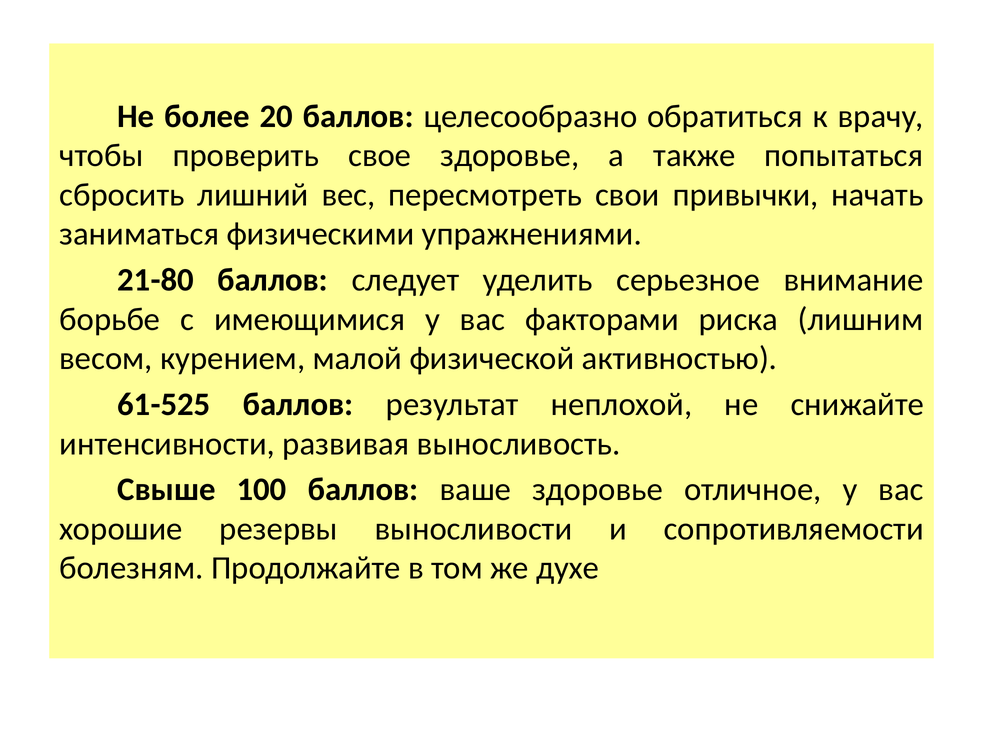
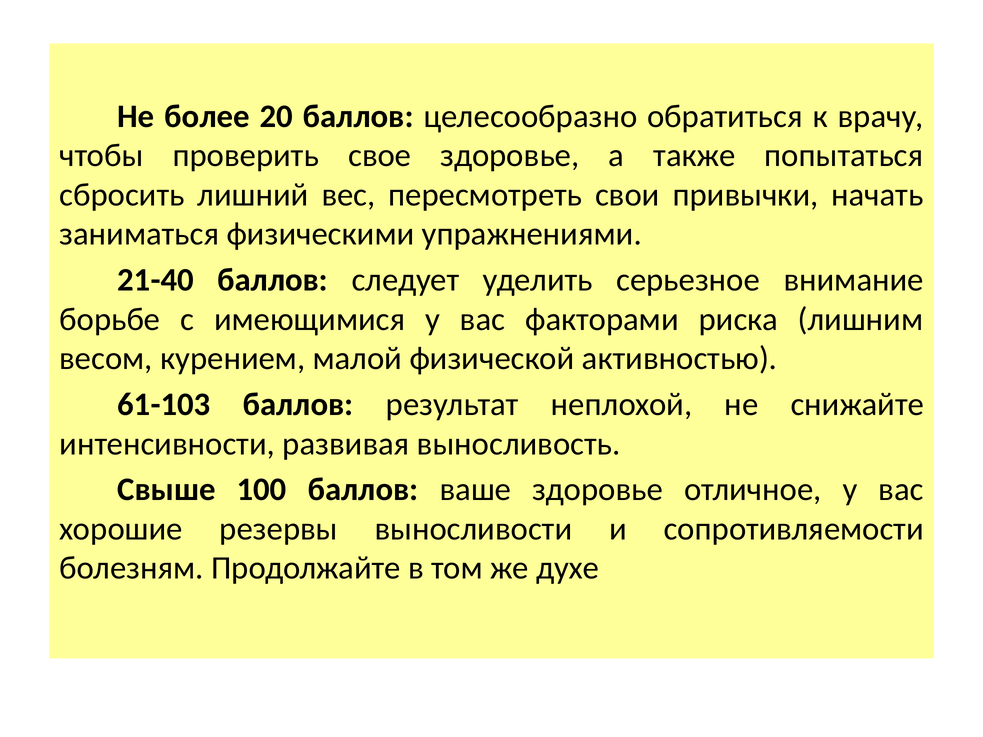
21-80: 21-80 -> 21-40
61-525: 61-525 -> 61-103
